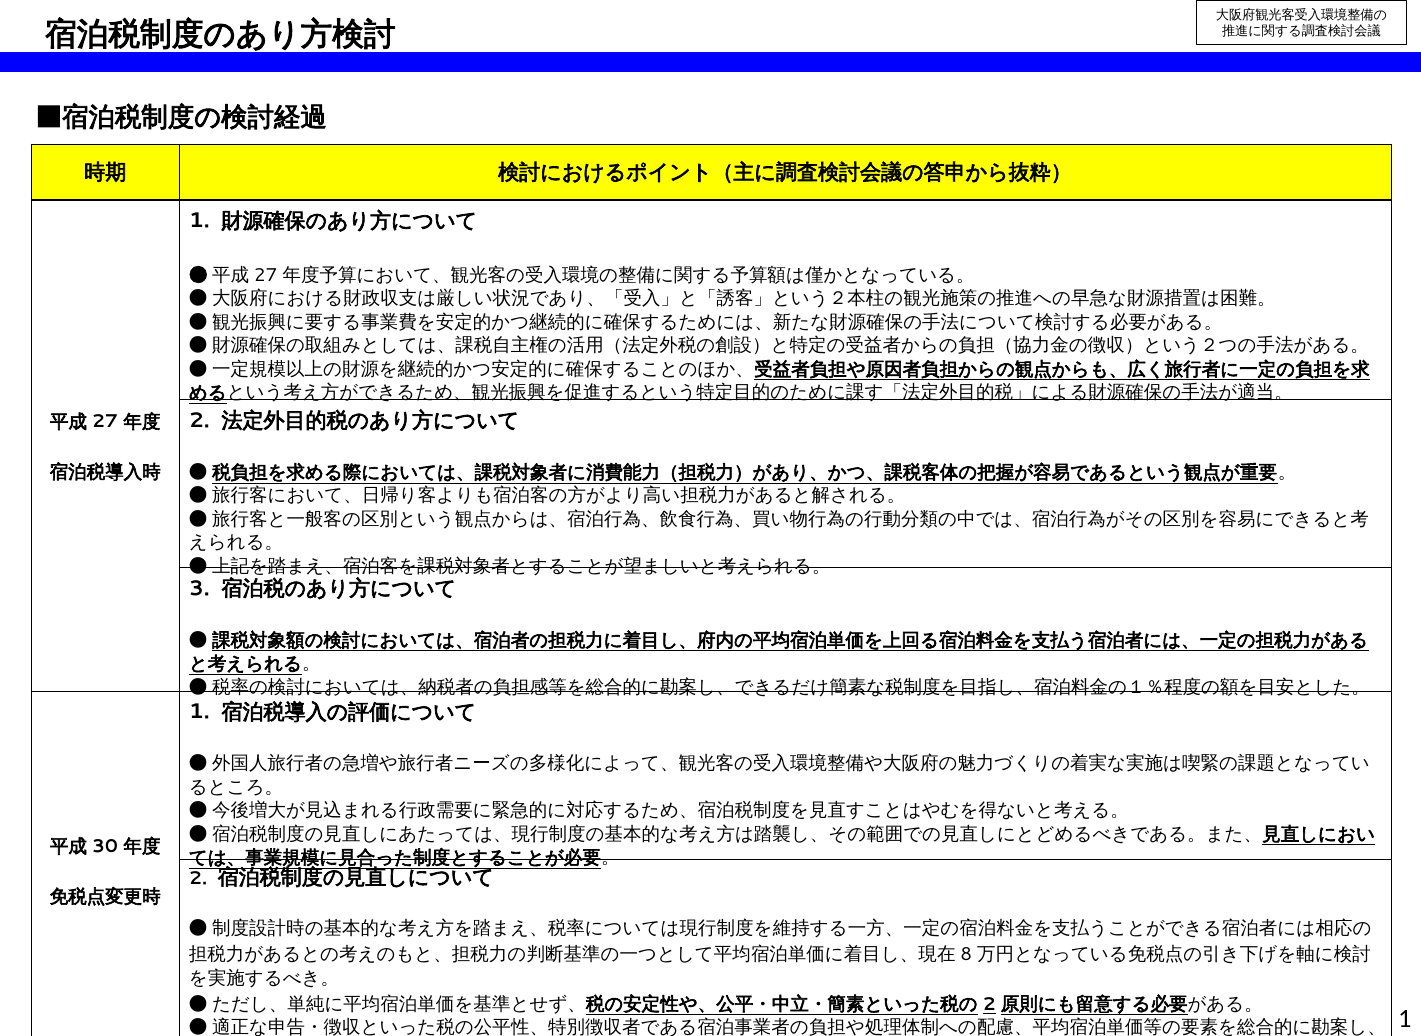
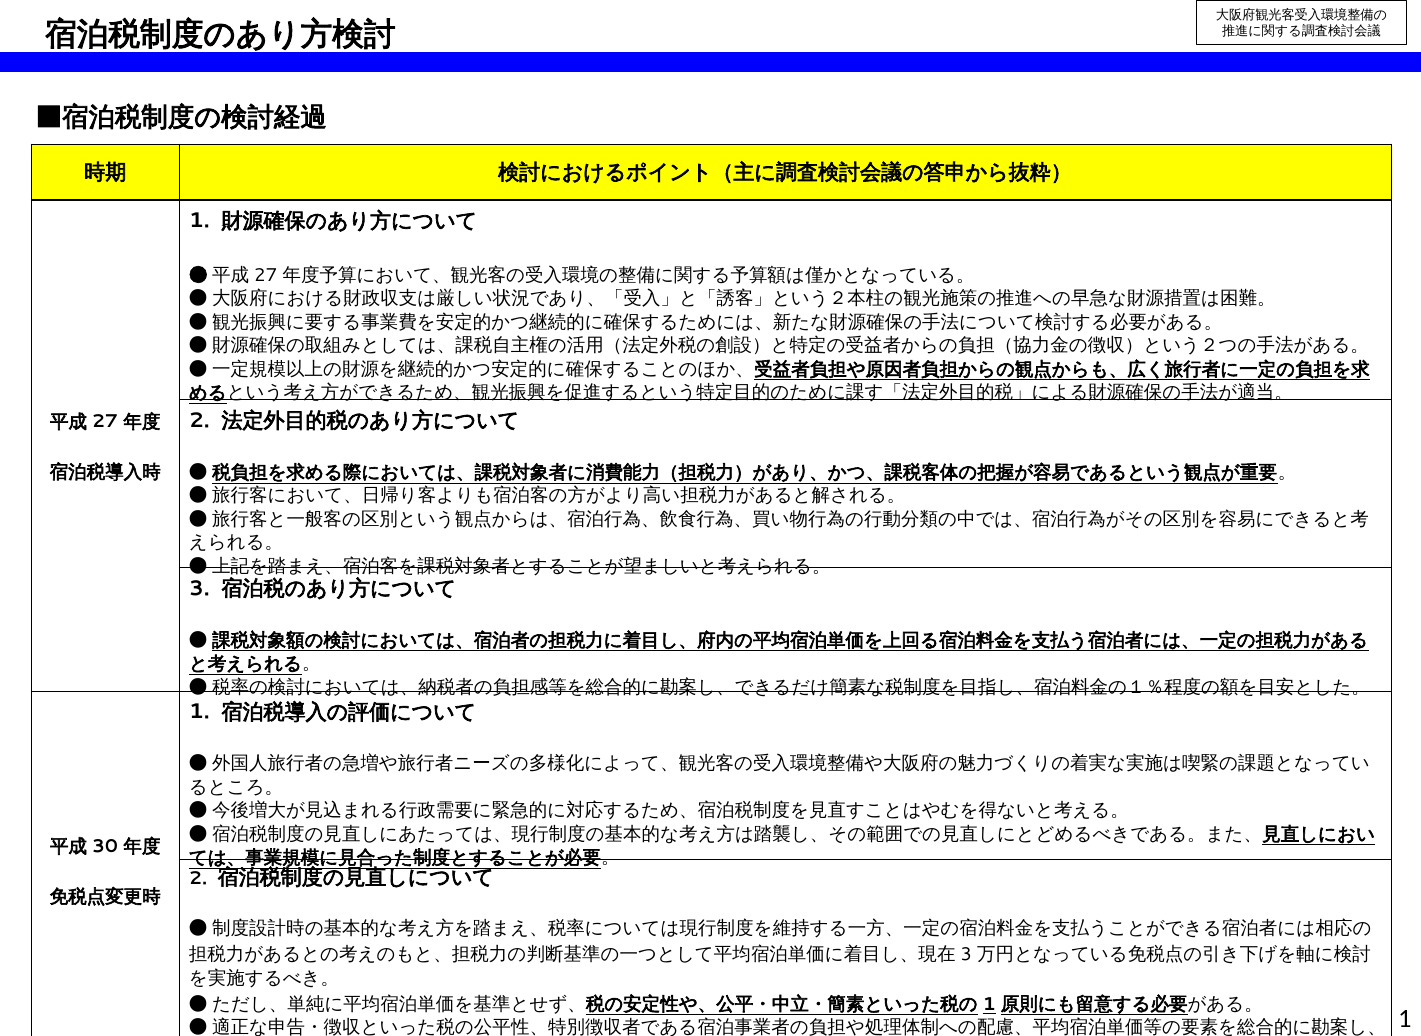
8 at (966, 954): 8 -> 3
2 at (989, 1004): 2 -> 1
